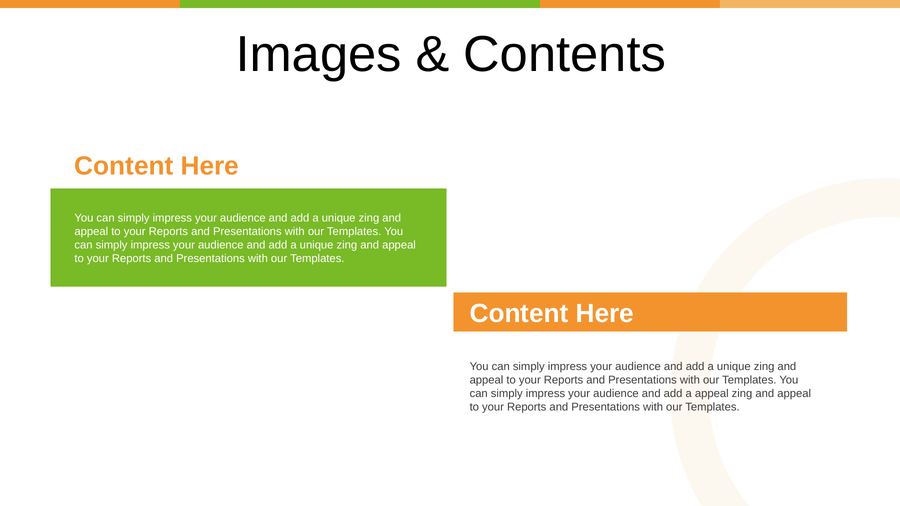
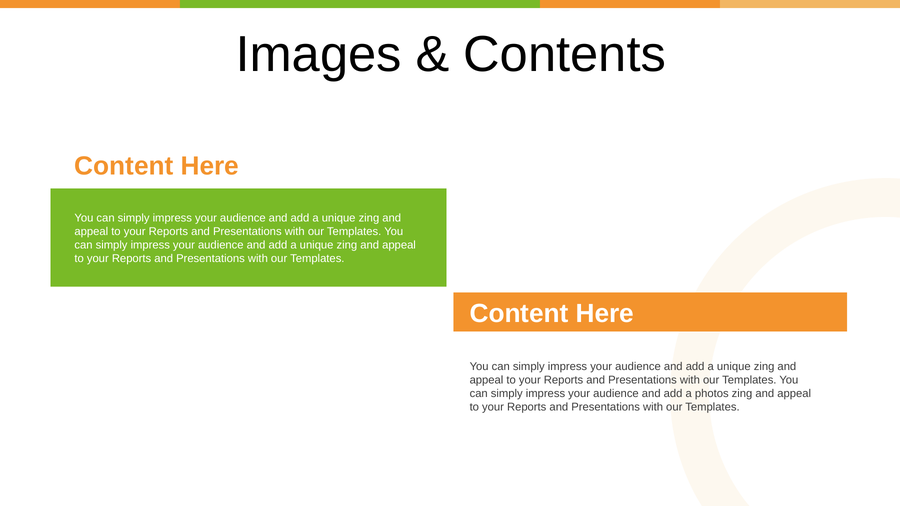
a appeal: appeal -> photos
